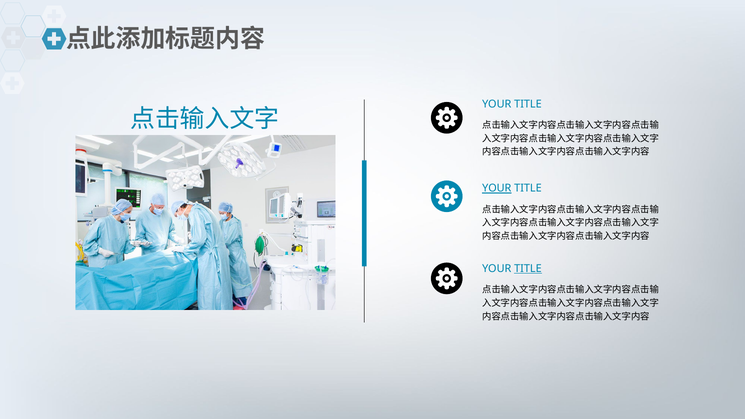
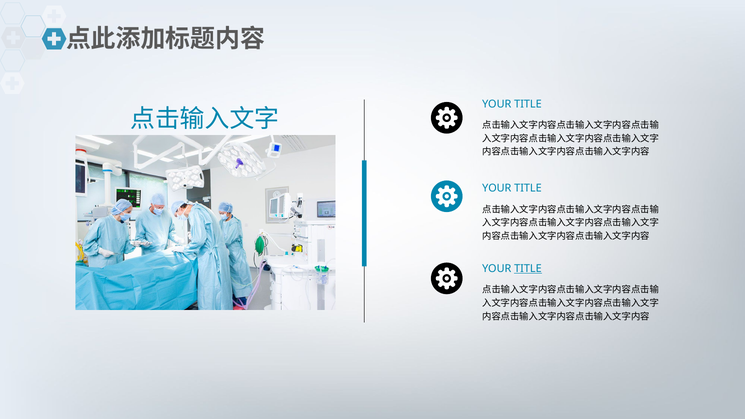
YOUR at (497, 188) underline: present -> none
